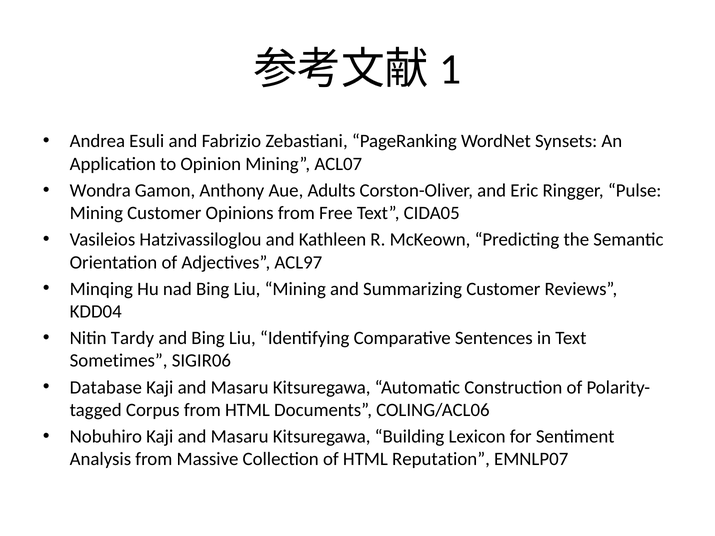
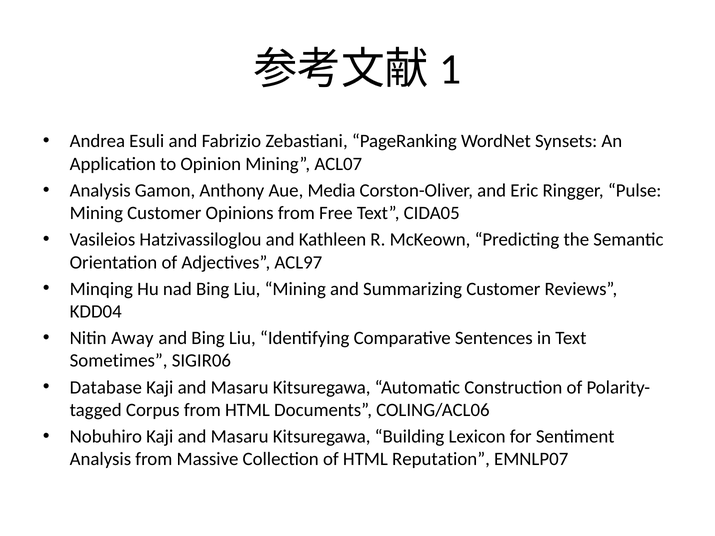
Wondra at (100, 191): Wondra -> Analysis
Adults: Adults -> Media
Tardy: Tardy -> Away
